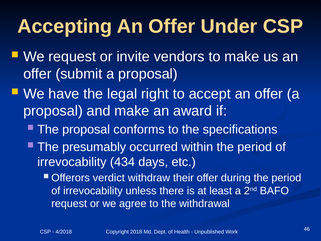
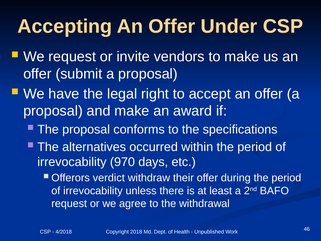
presumably: presumably -> alternatives
434: 434 -> 970
